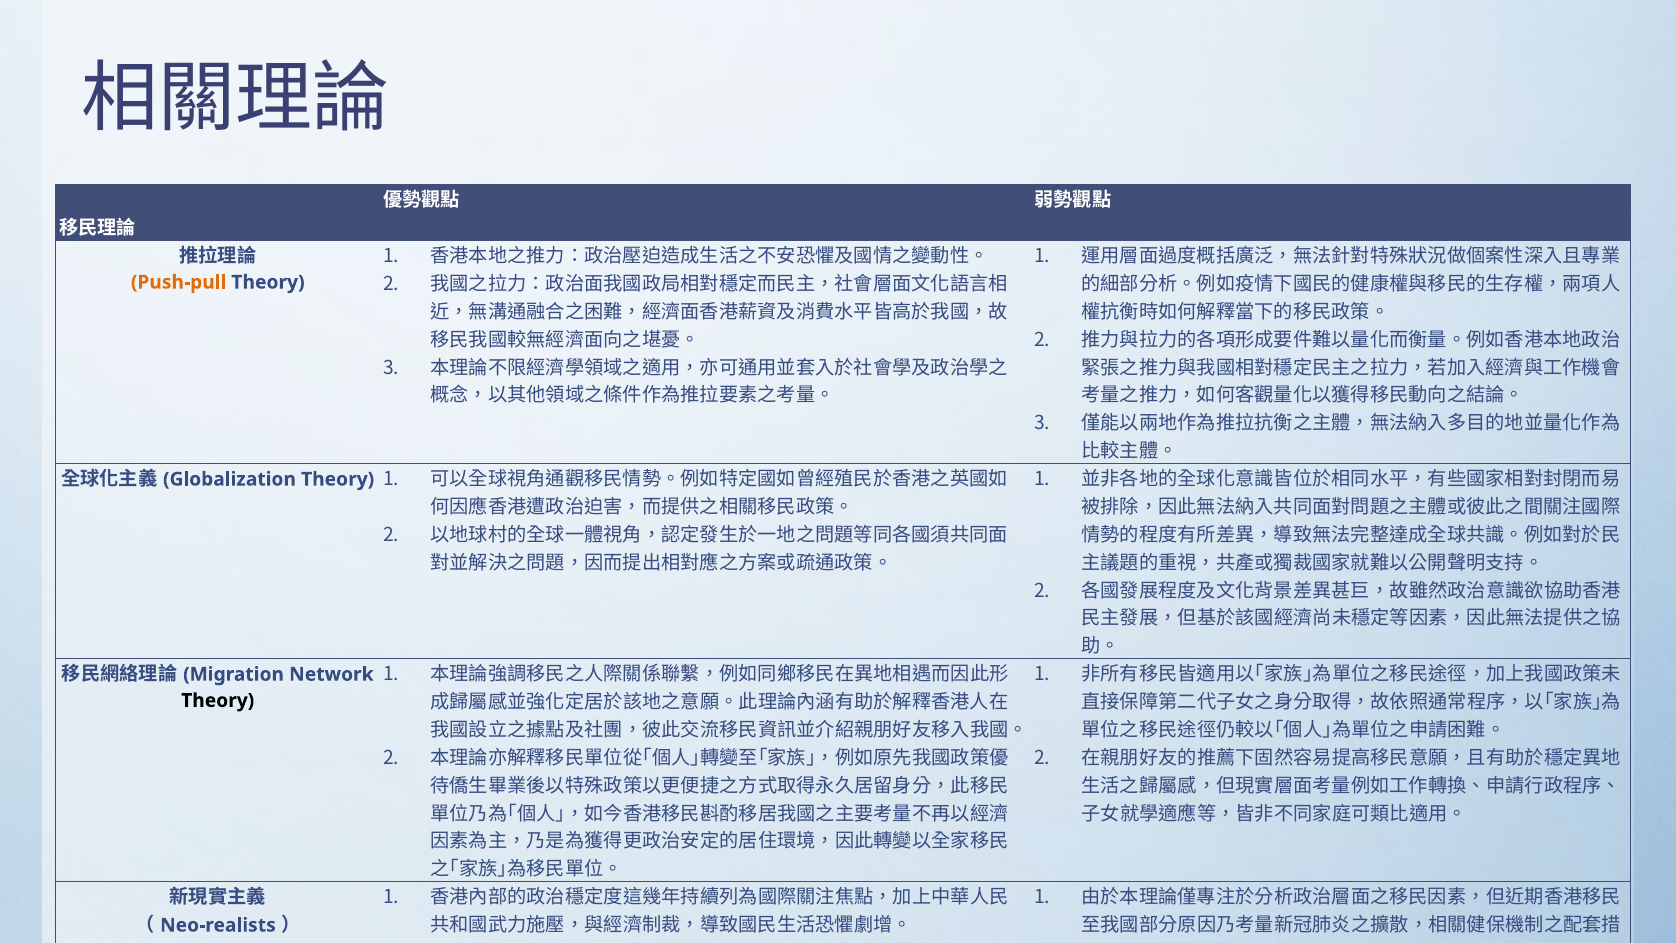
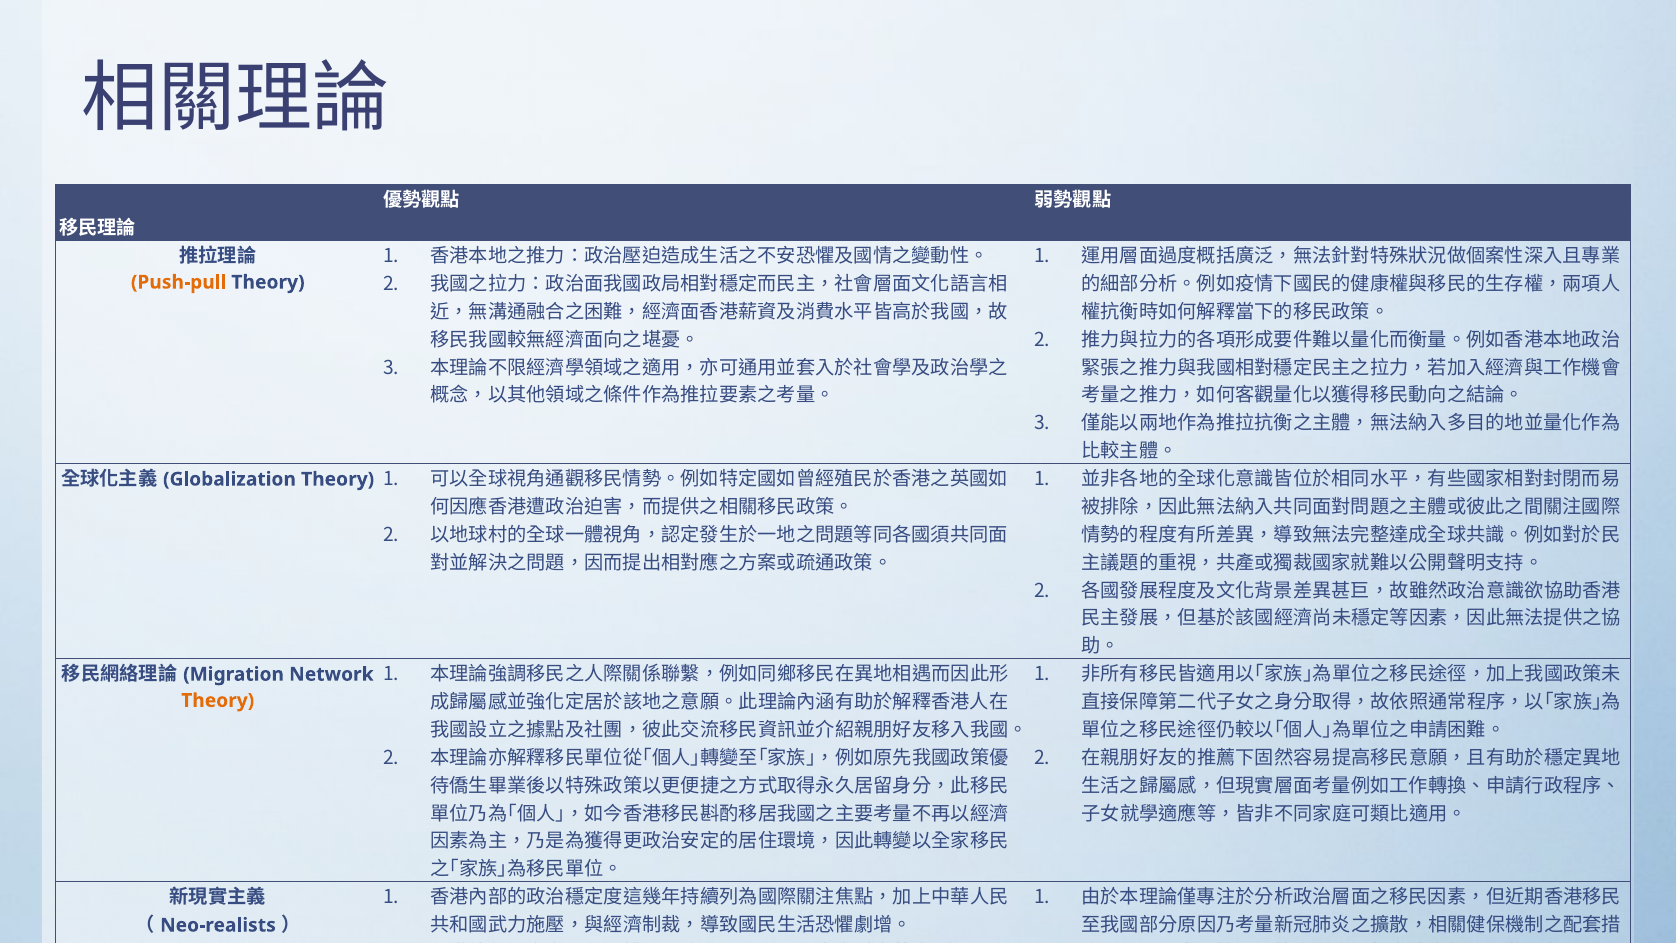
Theory at (218, 701) colour: black -> orange
